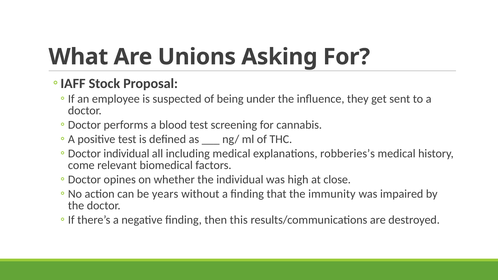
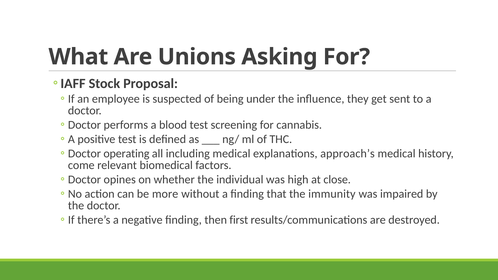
Doctor individual: individual -> operating
robberies’s: robberies’s -> approach’s
years: years -> more
this: this -> first
